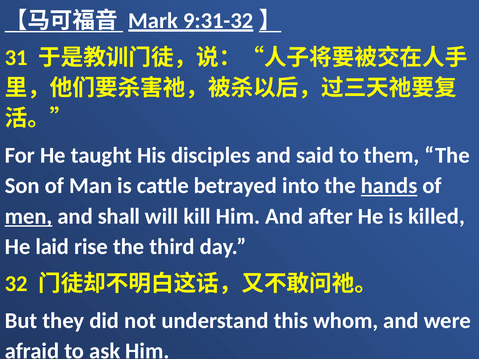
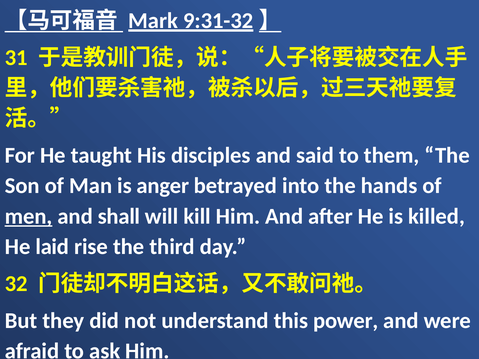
cattle: cattle -> anger
hands underline: present -> none
whom: whom -> power
